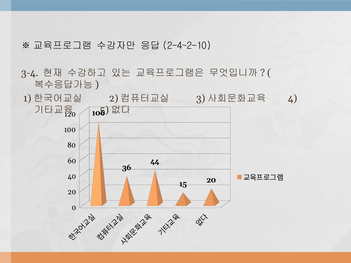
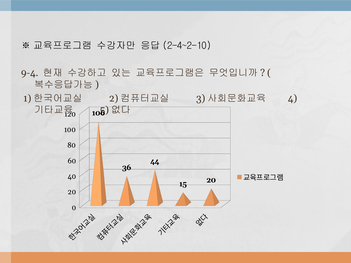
3-4: 3-4 -> 9-4
